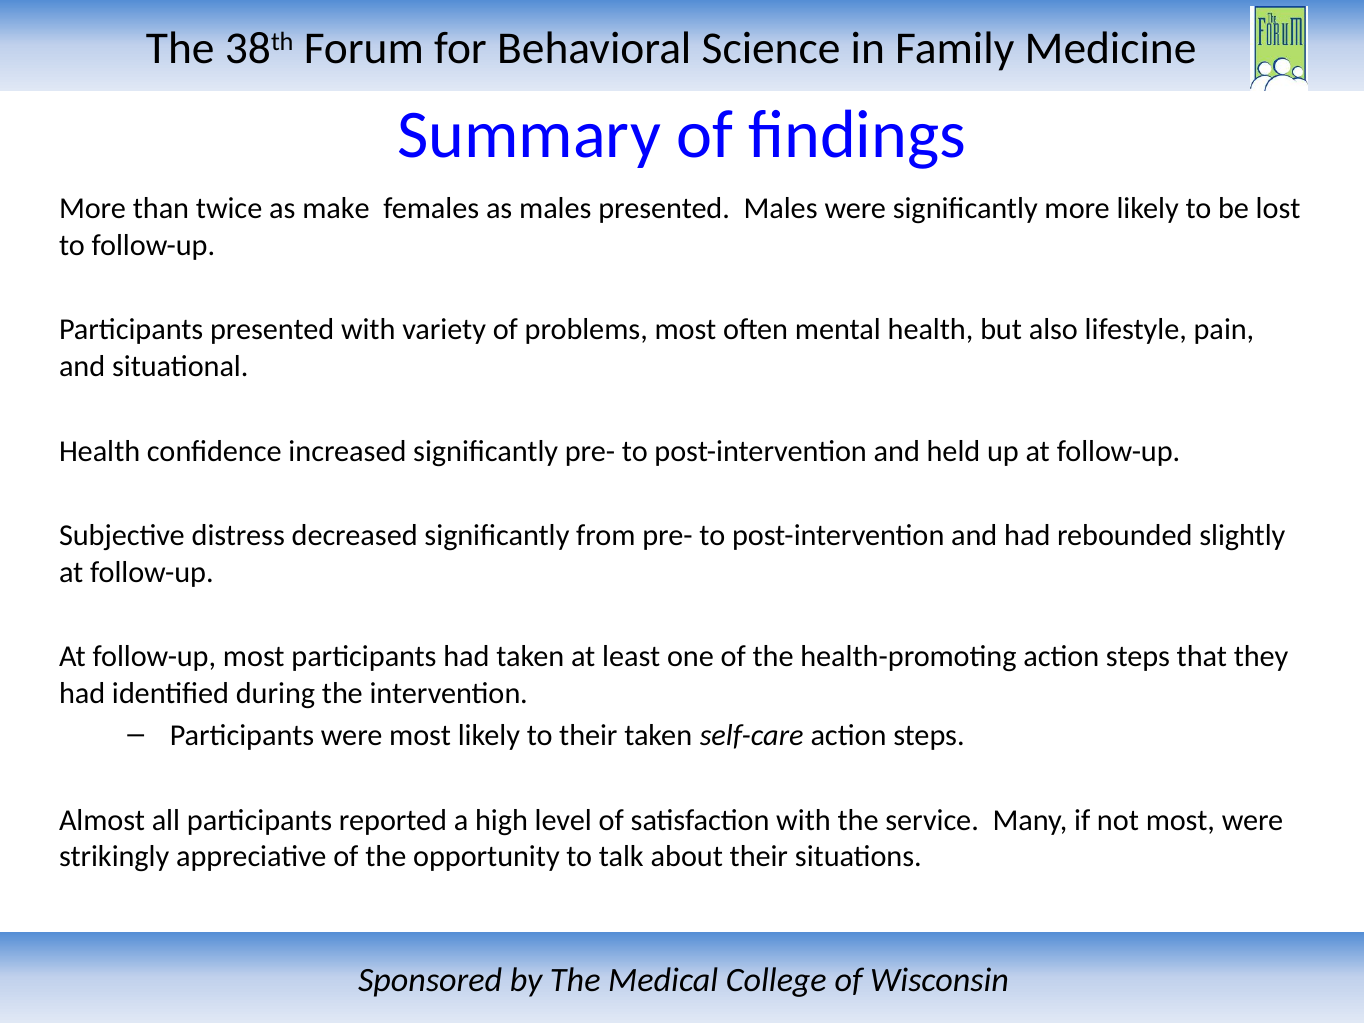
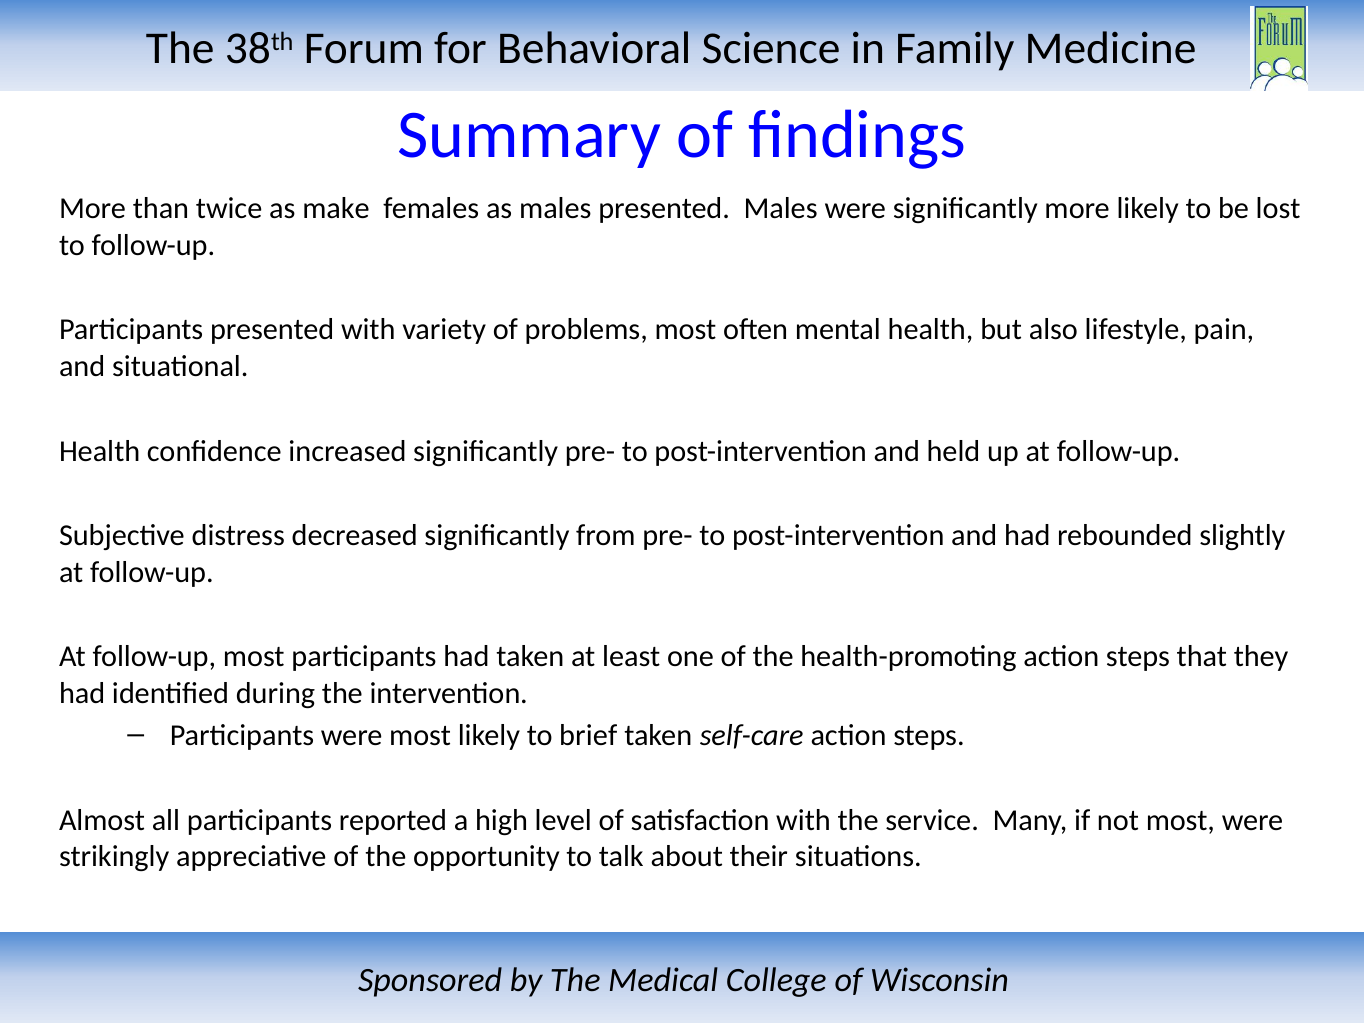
to their: their -> brief
